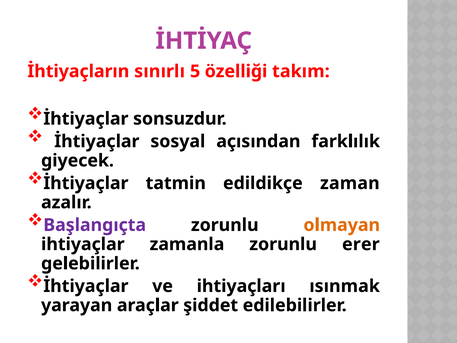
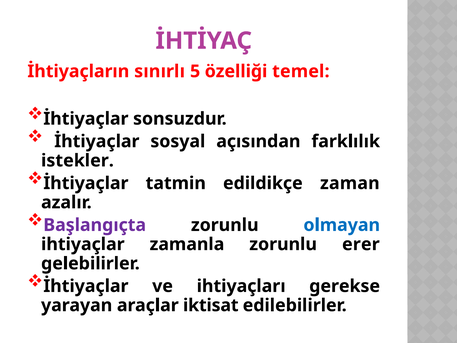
takım: takım -> temel
giyecek: giyecek -> istekler
olmayan colour: orange -> blue
ısınmak: ısınmak -> gerekse
şiddet: şiddet -> iktisat
